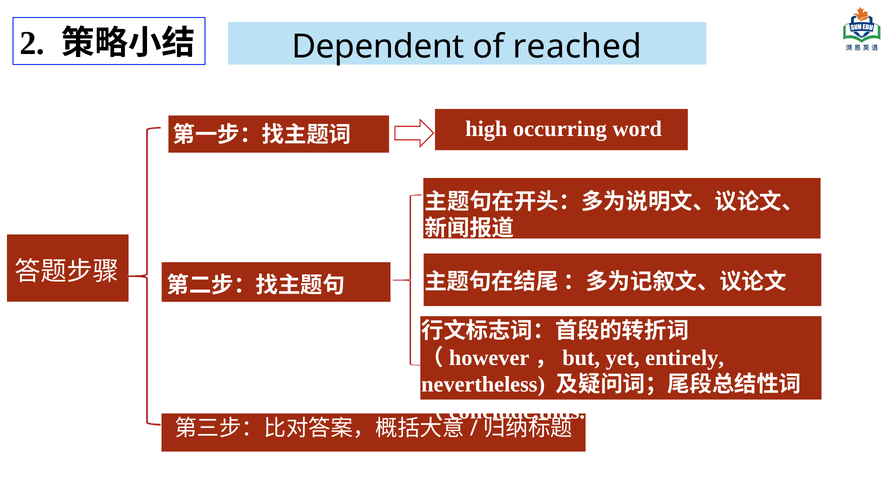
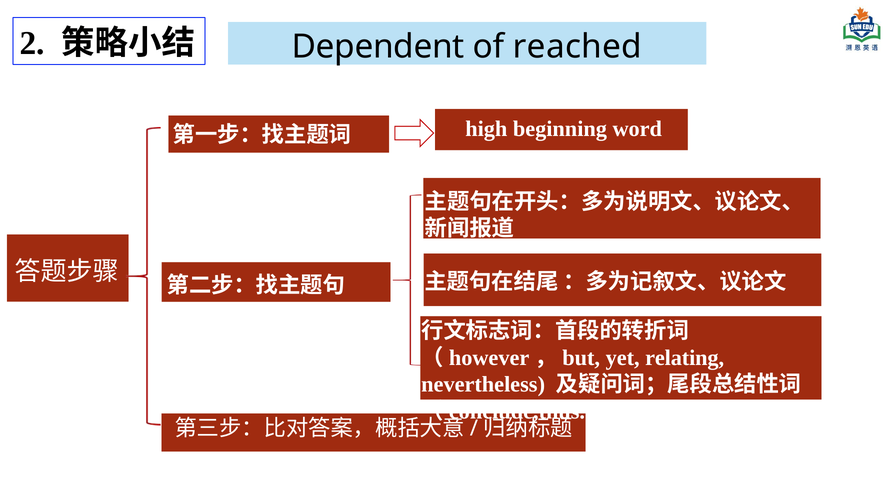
occurring: occurring -> beginning
entirely: entirely -> relating
